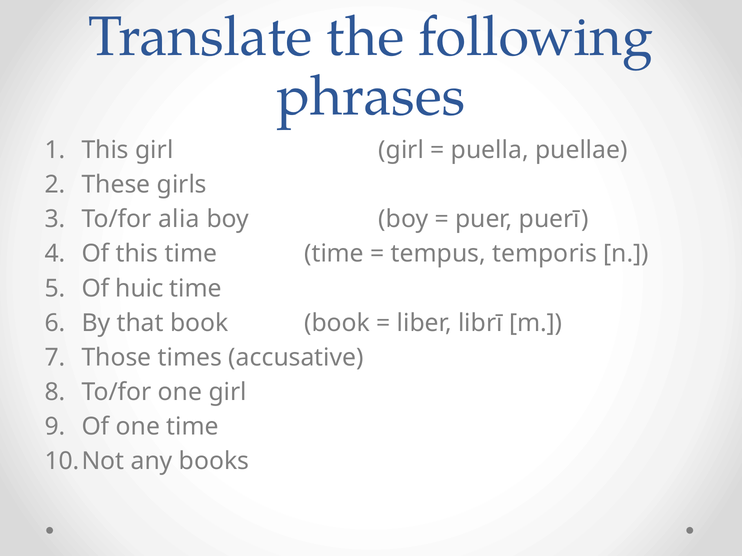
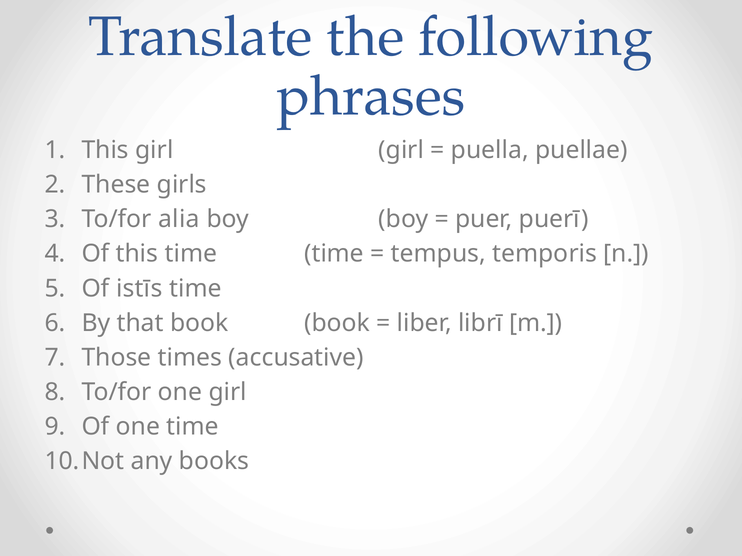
huic: huic -> istīs
